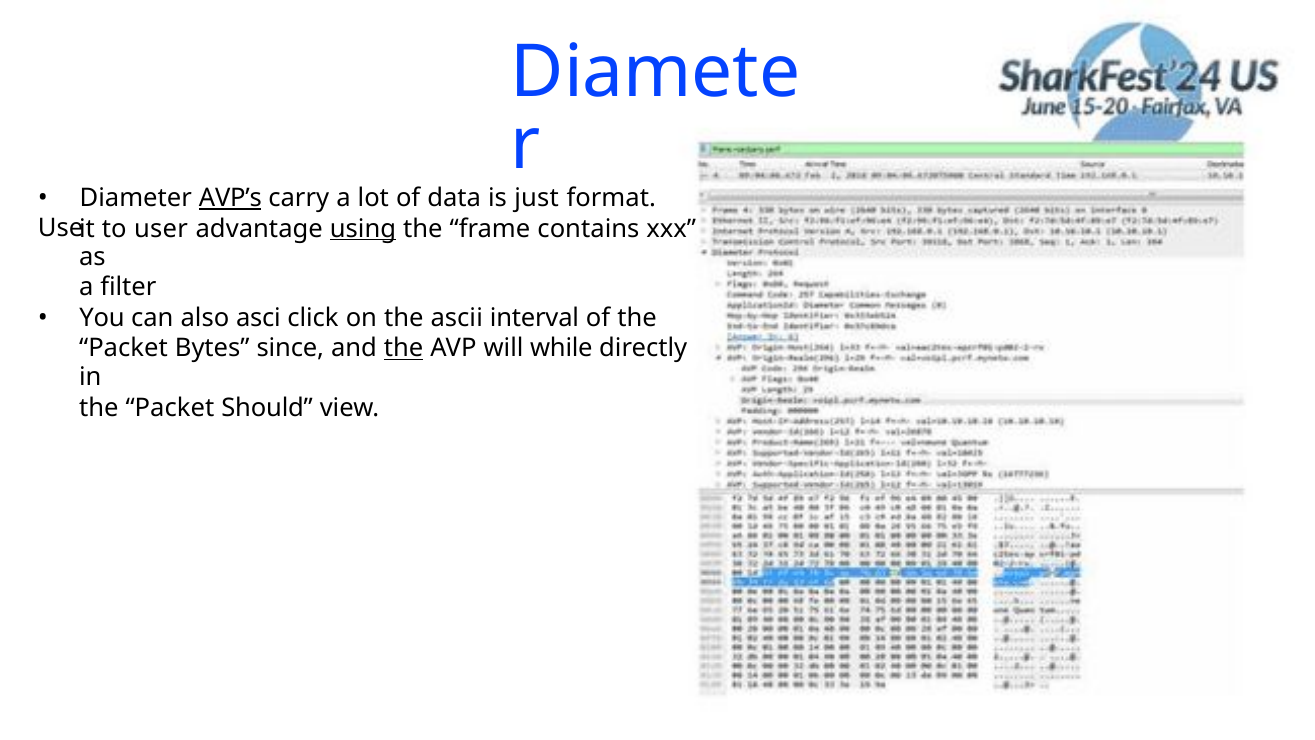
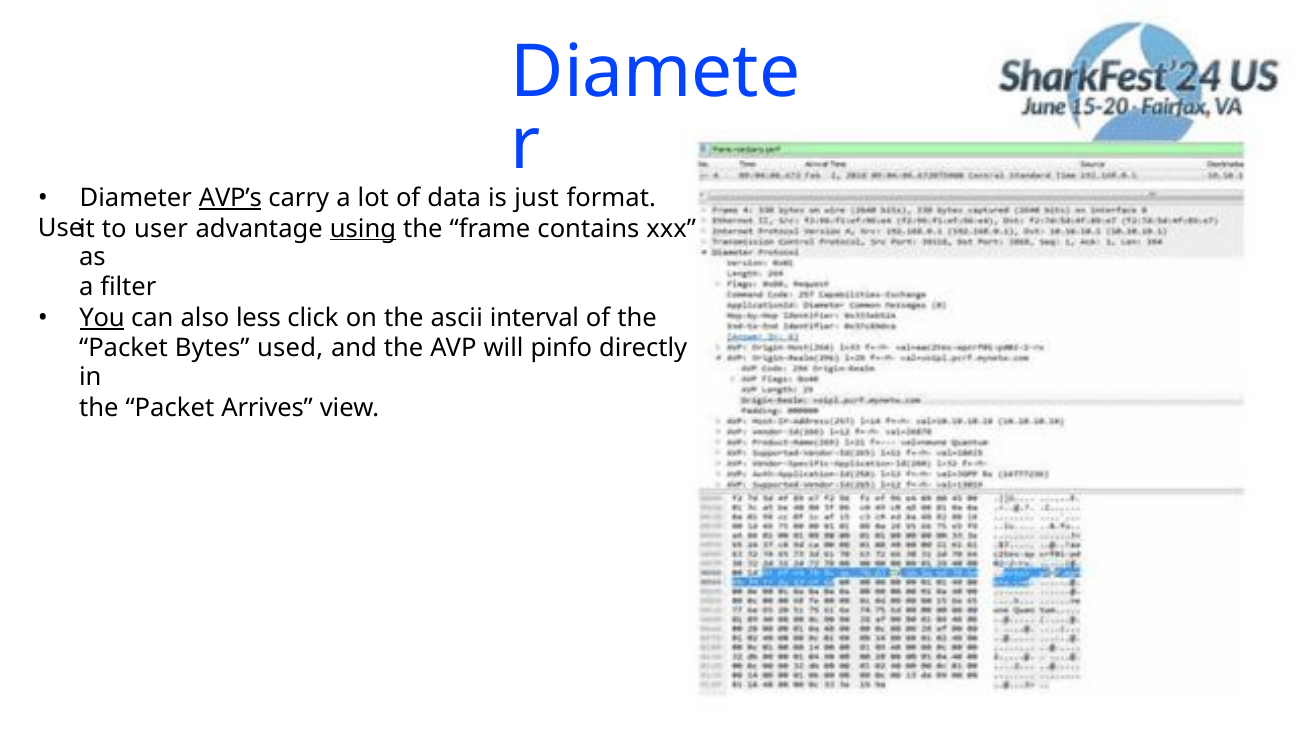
You underline: none -> present
asci: asci -> less
since: since -> used
the at (404, 348) underline: present -> none
while: while -> pinfo
Should: Should -> Arrives
